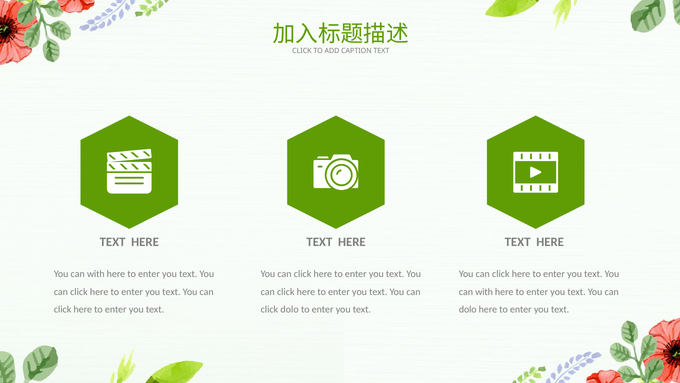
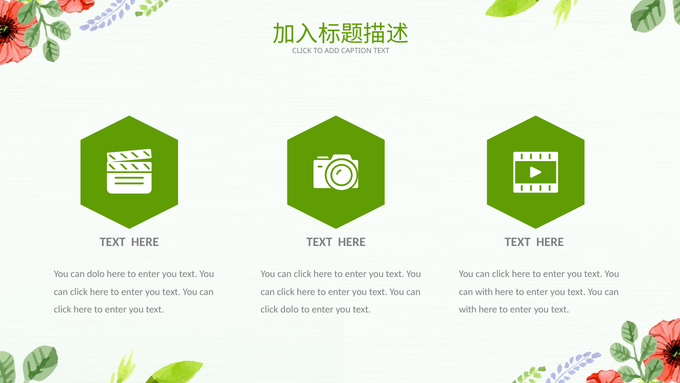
with at (96, 274): with -> dolo
dolo at (468, 309): dolo -> with
